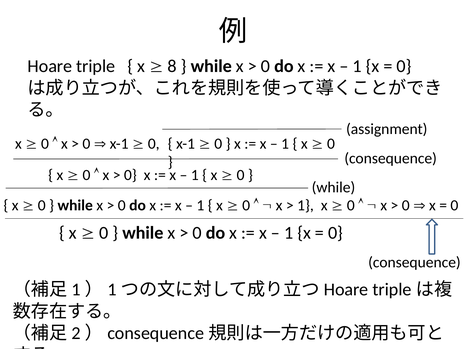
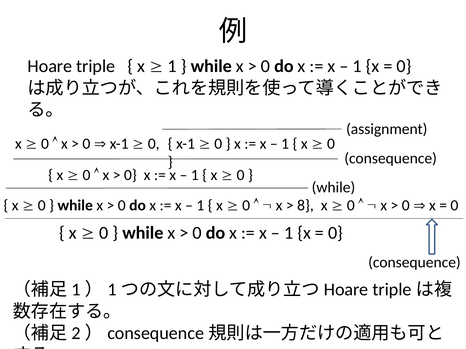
8 at (172, 66): 8 -> 1
1 at (305, 206): 1 -> 8
